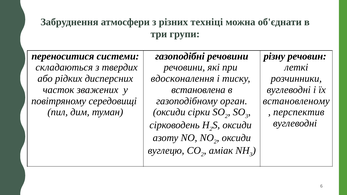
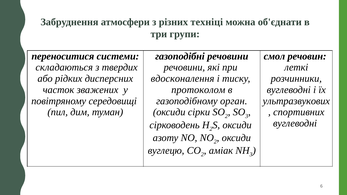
різну: різну -> смол
встановлена: встановлена -> протоколом
встановленому: встановленому -> ультразвукових
перспектив: перспектив -> спортивних
